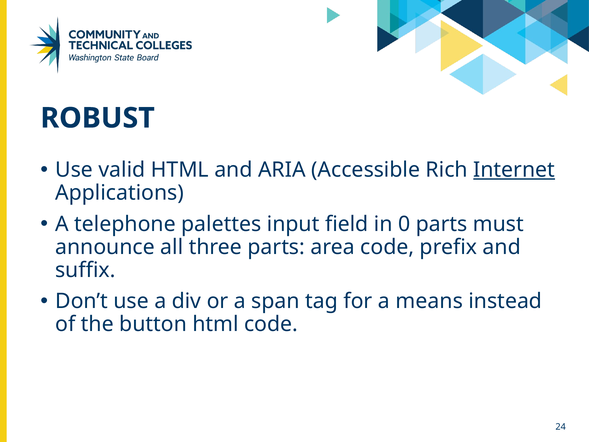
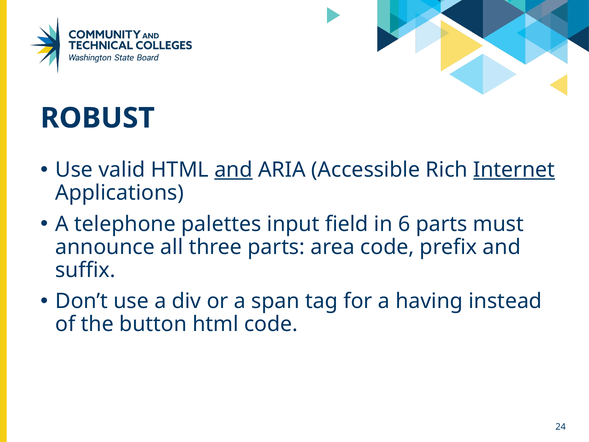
and at (233, 170) underline: none -> present
0: 0 -> 6
means: means -> having
